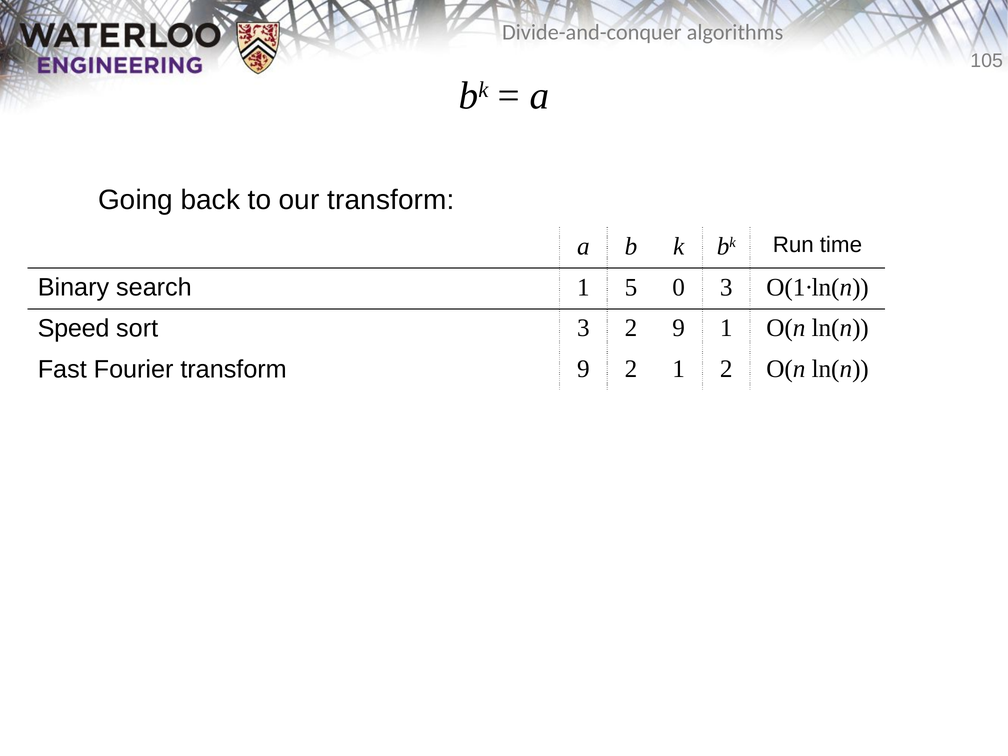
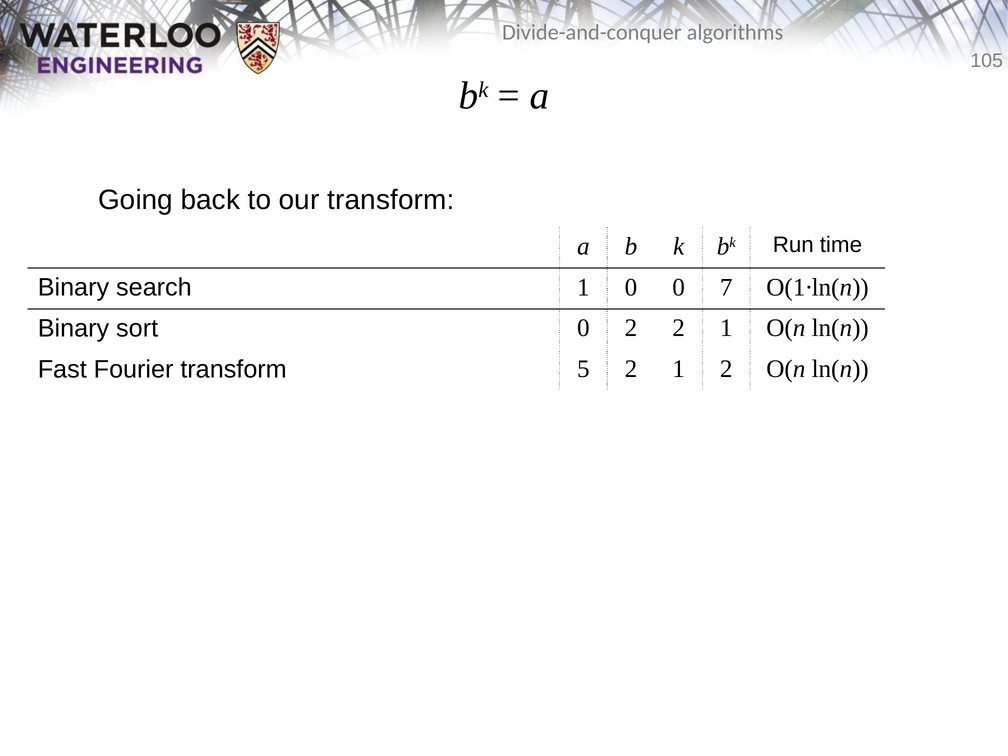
1 5: 5 -> 0
0 3: 3 -> 7
Speed at (74, 329): Speed -> Binary
sort 3: 3 -> 0
2 9: 9 -> 2
transform 9: 9 -> 5
